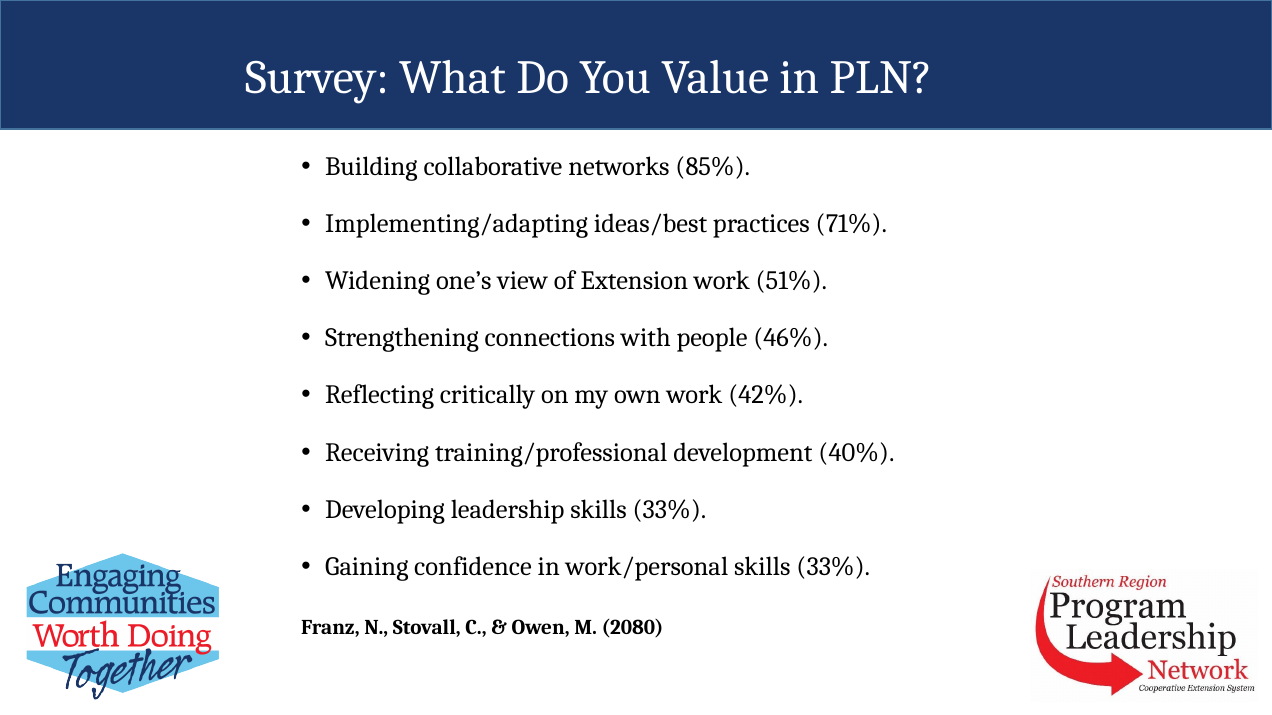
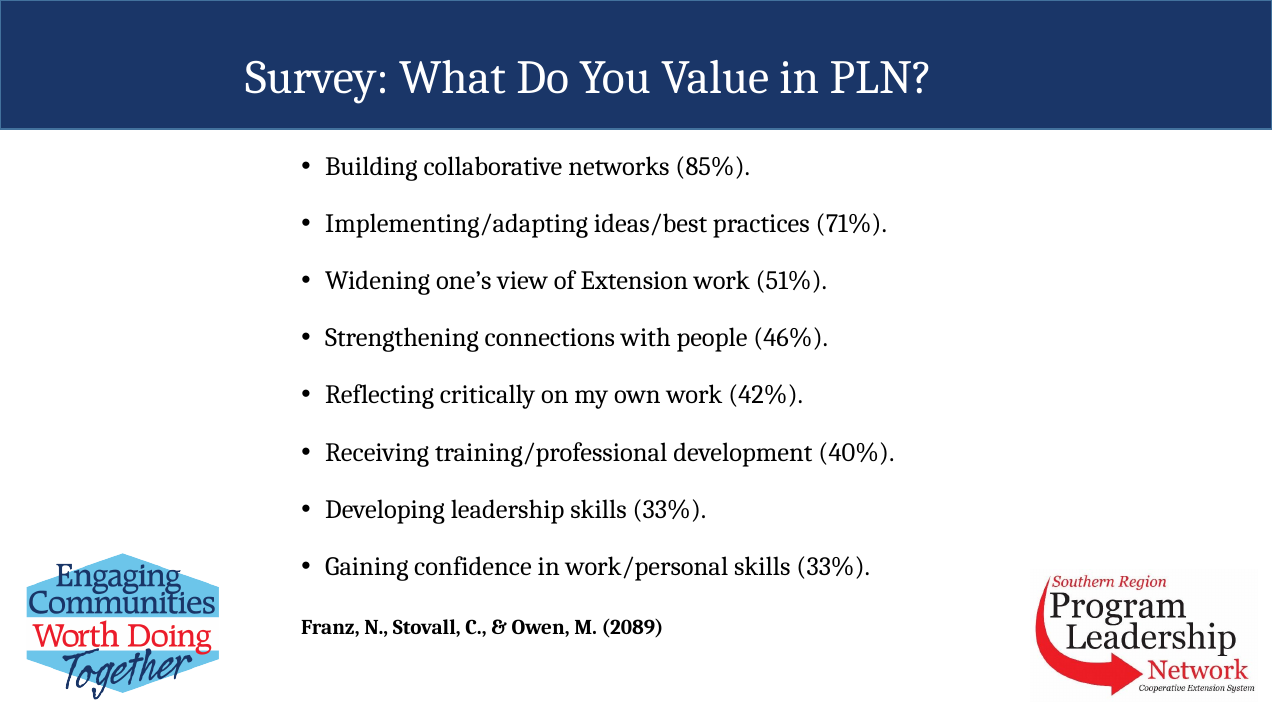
2080: 2080 -> 2089
